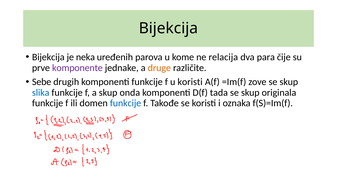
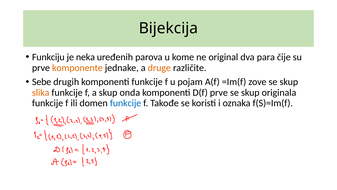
Bijekcija at (48, 57): Bijekcija -> Funkciju
relacija: relacija -> original
komponente colour: purple -> orange
u koristi: koristi -> pojam
slika colour: blue -> orange
D(f tada: tada -> prve
